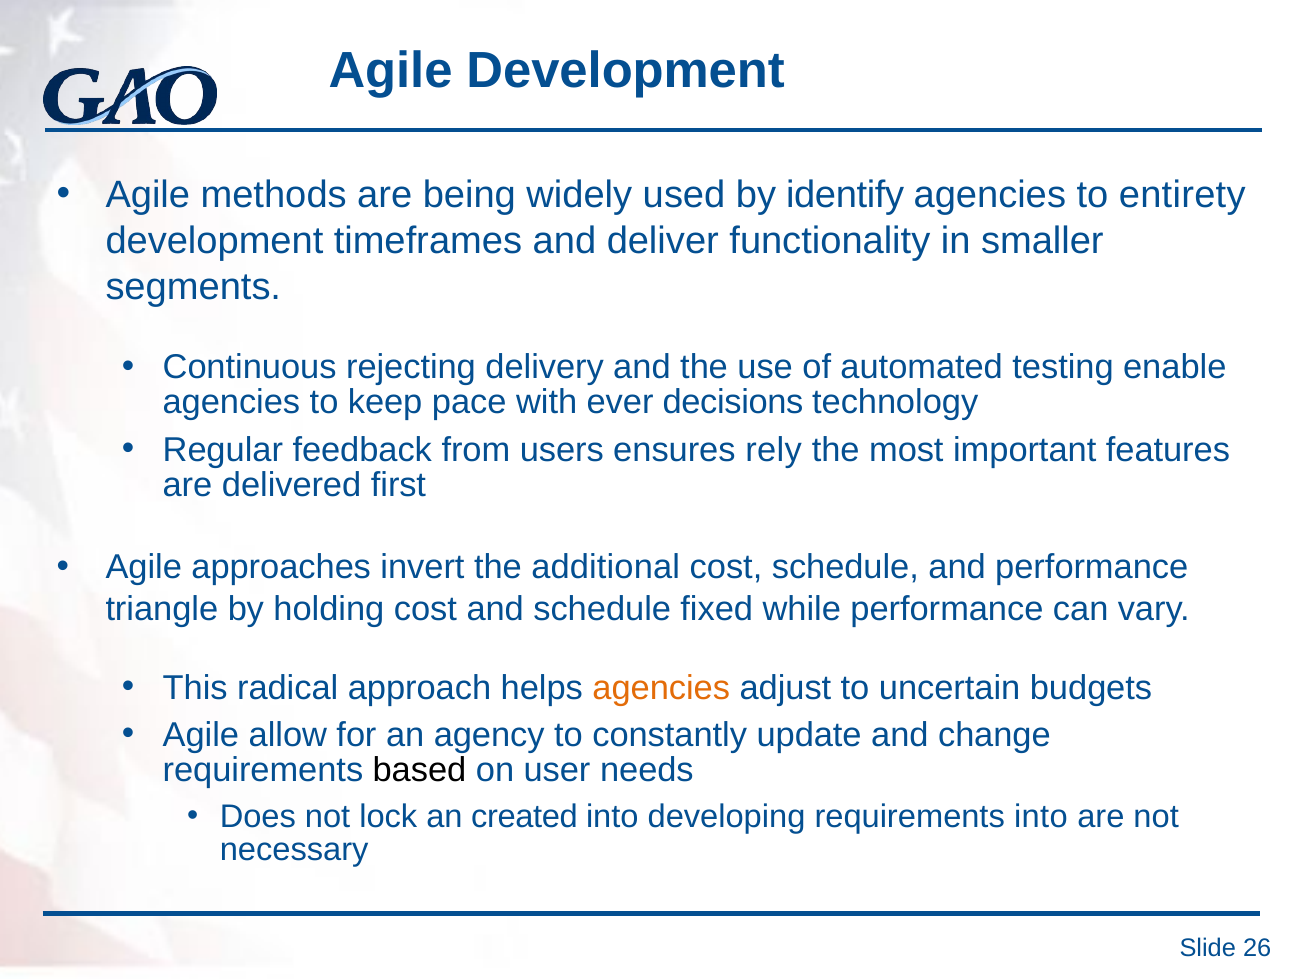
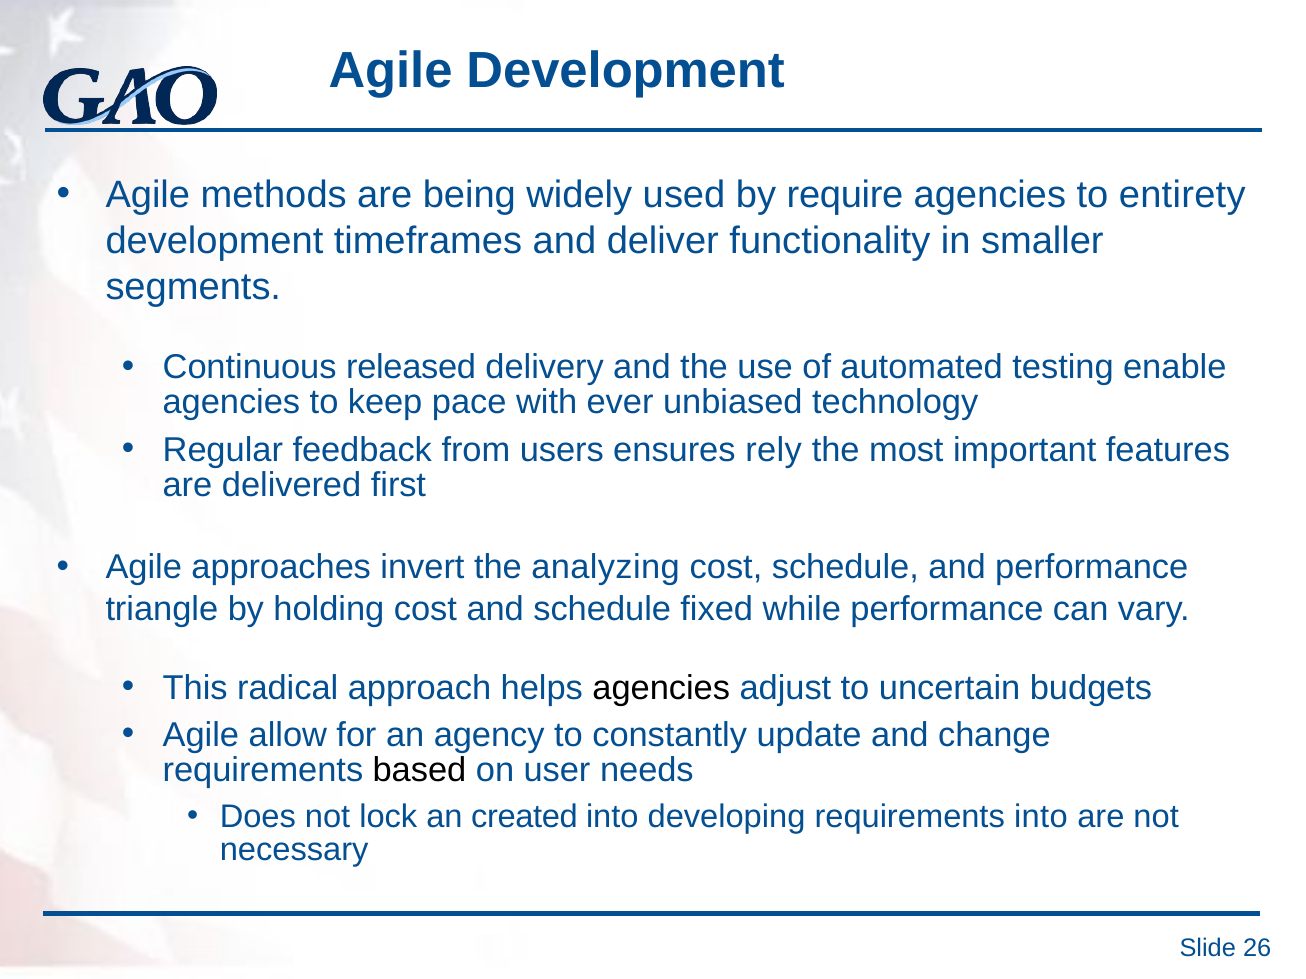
identify: identify -> require
rejecting: rejecting -> released
decisions: decisions -> unbiased
additional: additional -> analyzing
agencies at (661, 688) colour: orange -> black
